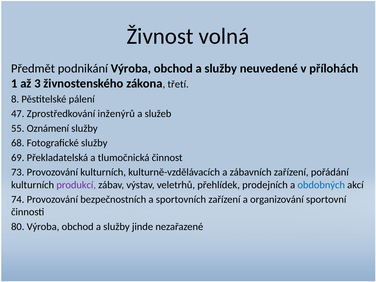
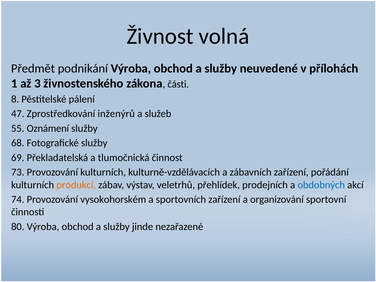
třetí: třetí -> části
produkcí colour: purple -> orange
bezpečnostních: bezpečnostních -> vysokohorském
